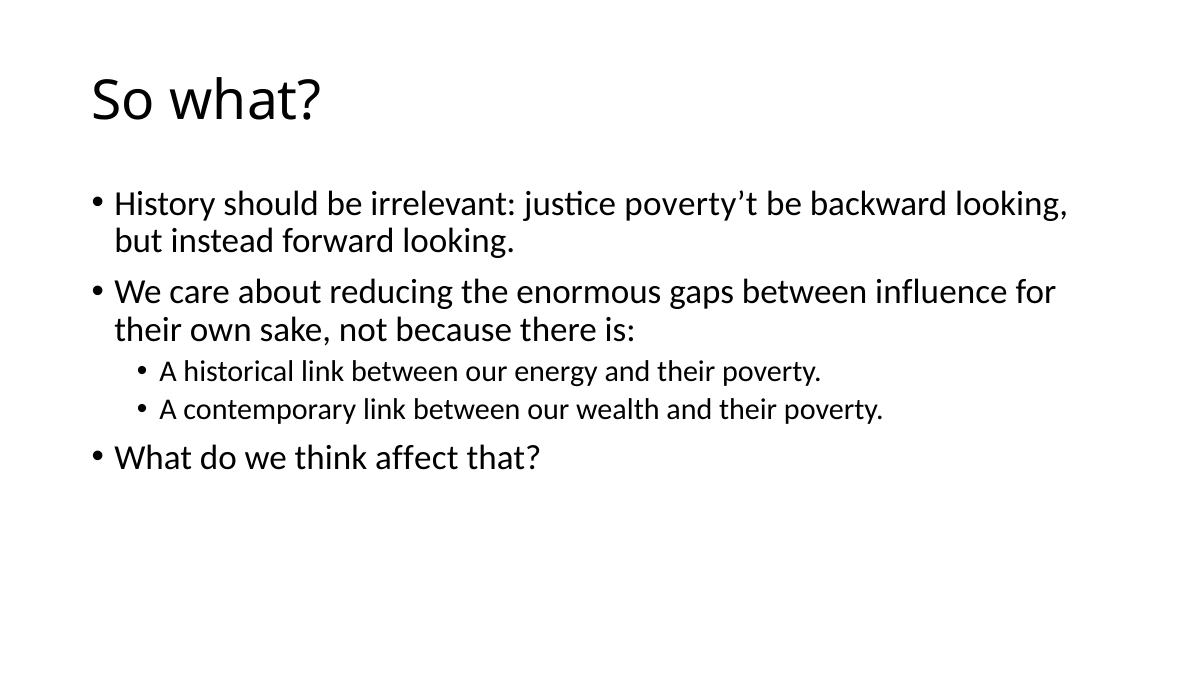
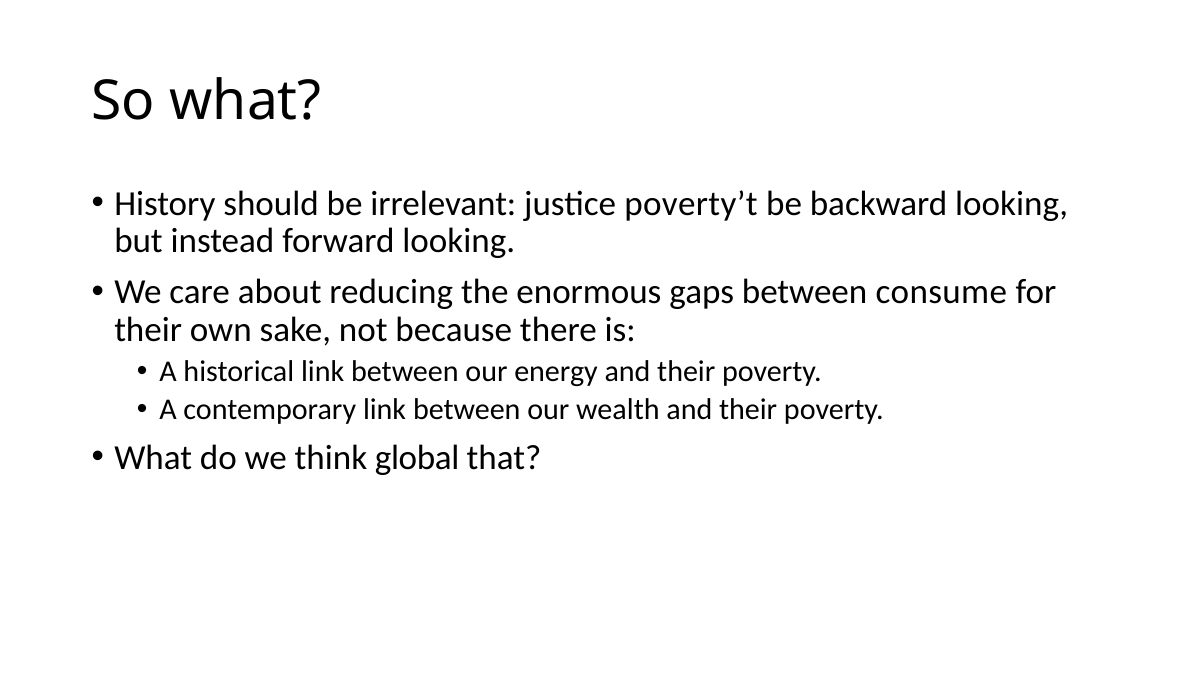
influence: influence -> consume
affect: affect -> global
